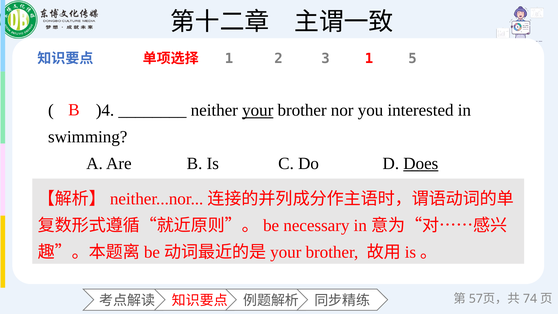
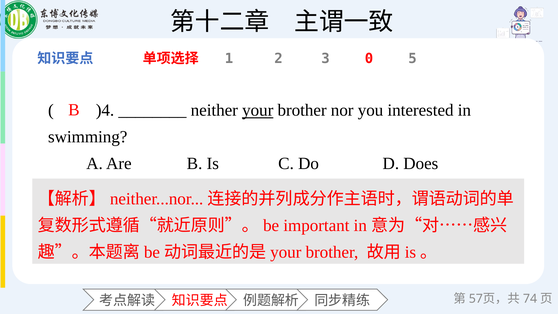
3 1: 1 -> 0
Does underline: present -> none
necessary: necessary -> important
